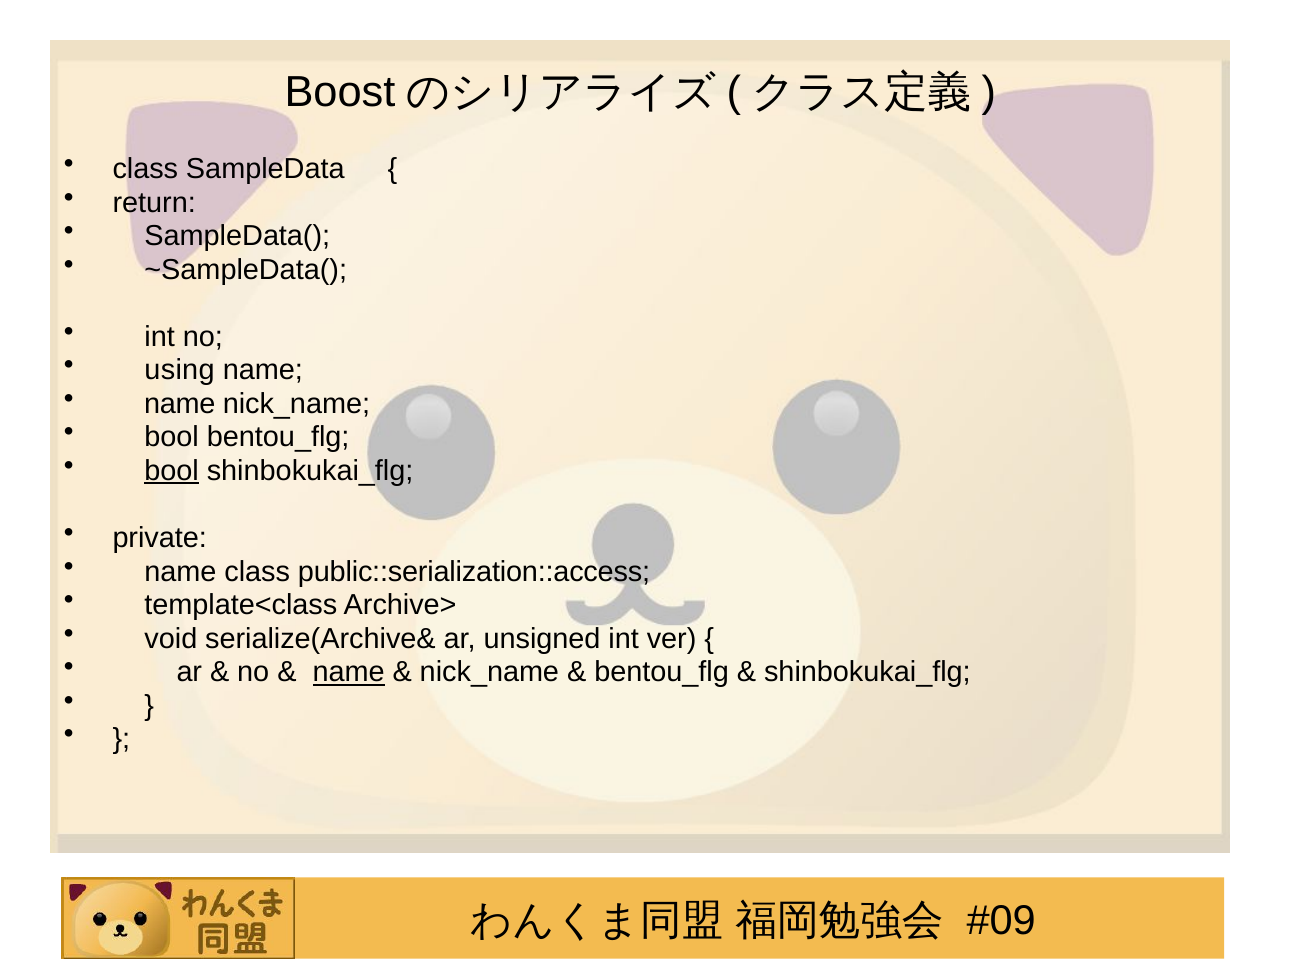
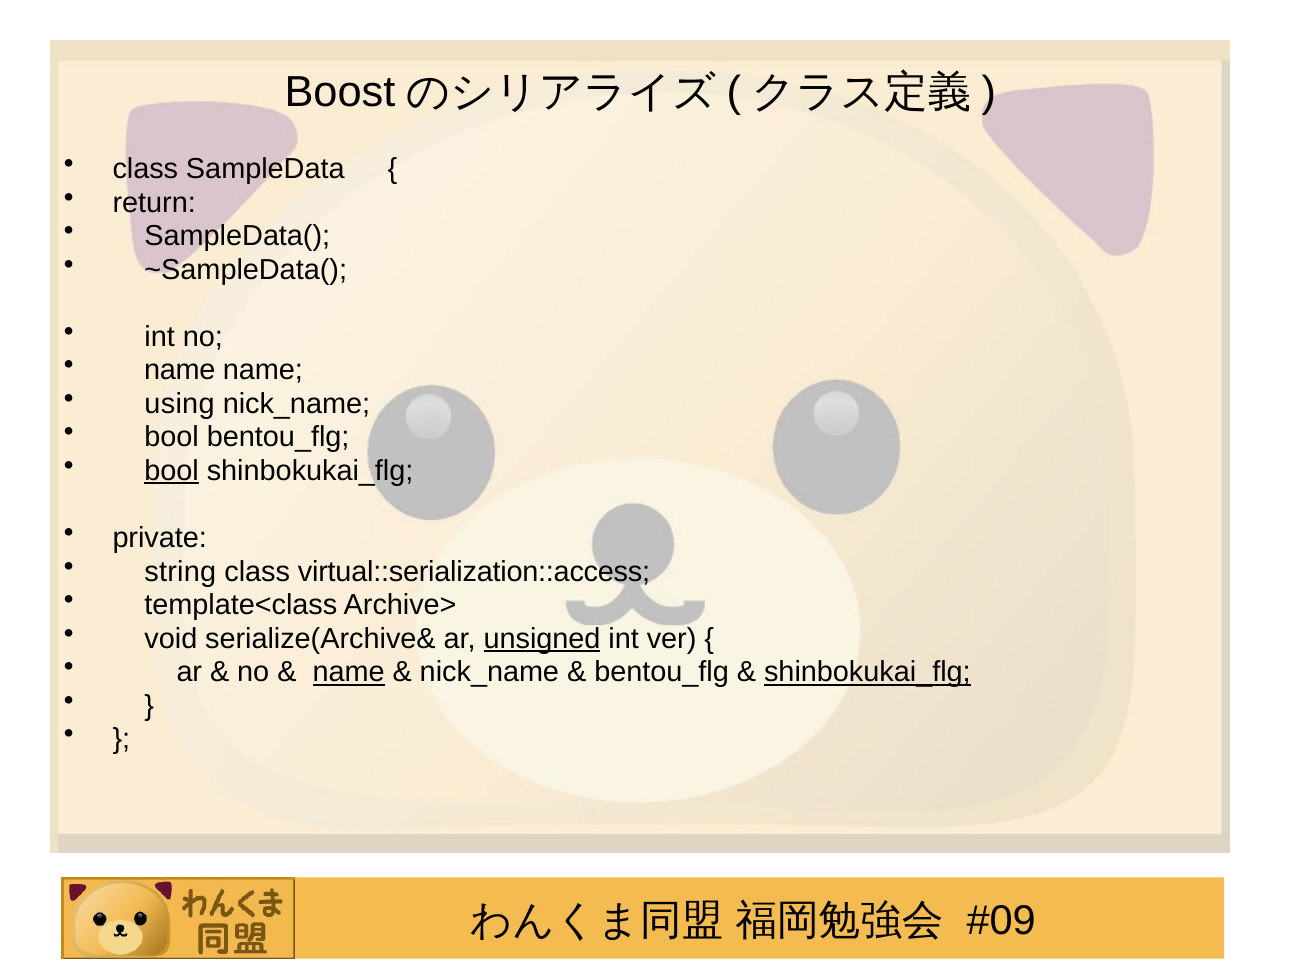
using at (180, 370): using -> name
name at (180, 404): name -> using
name at (180, 571): name -> string
public::serialization::access: public::serialization::access -> virtual::serialization::access
unsigned underline: none -> present
shinbokukai_flg at (867, 672) underline: none -> present
